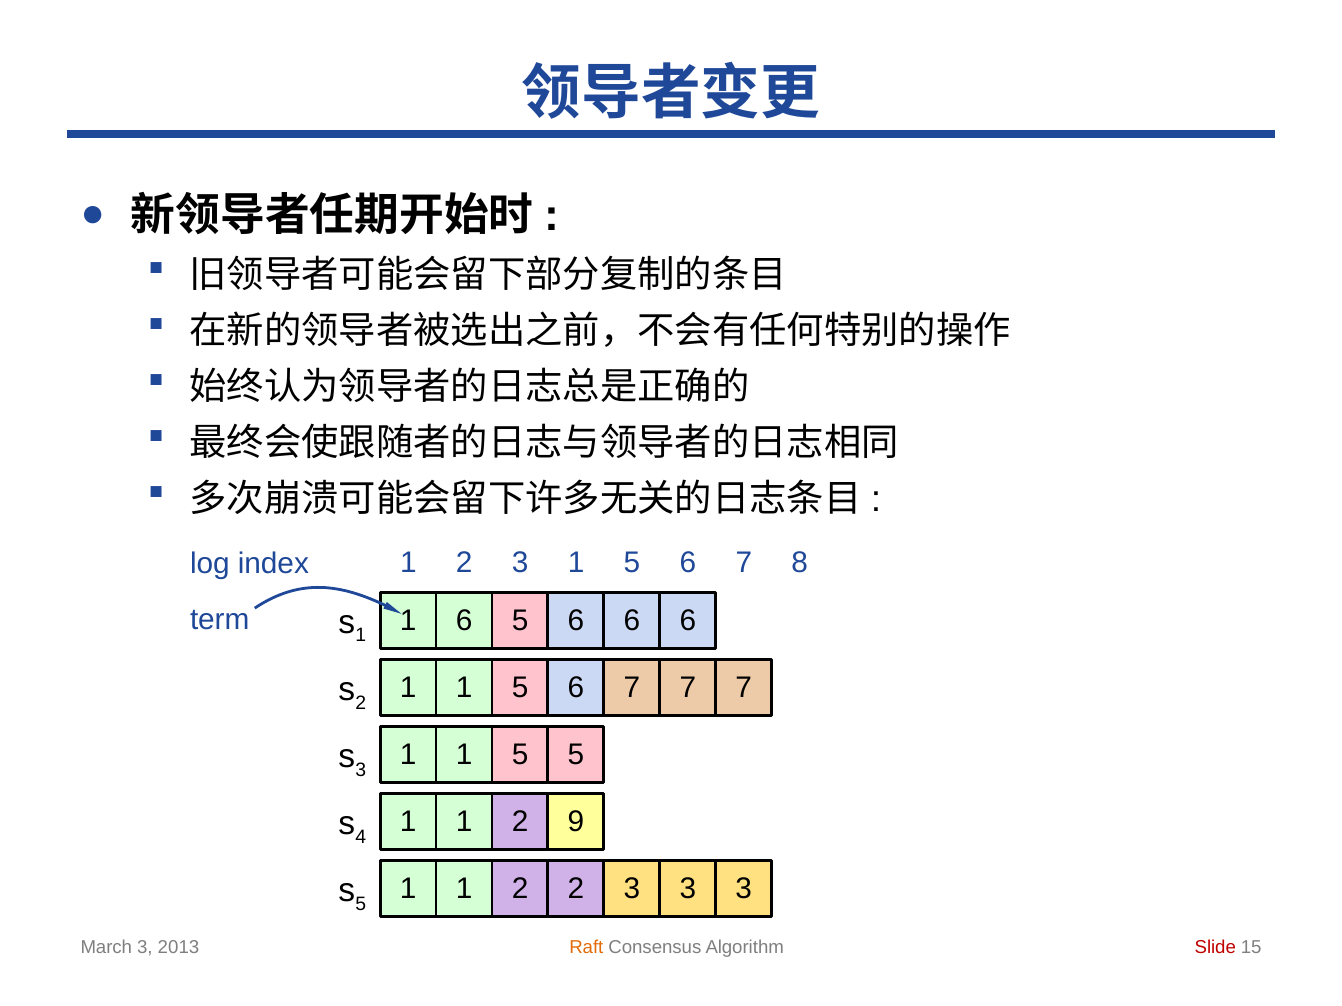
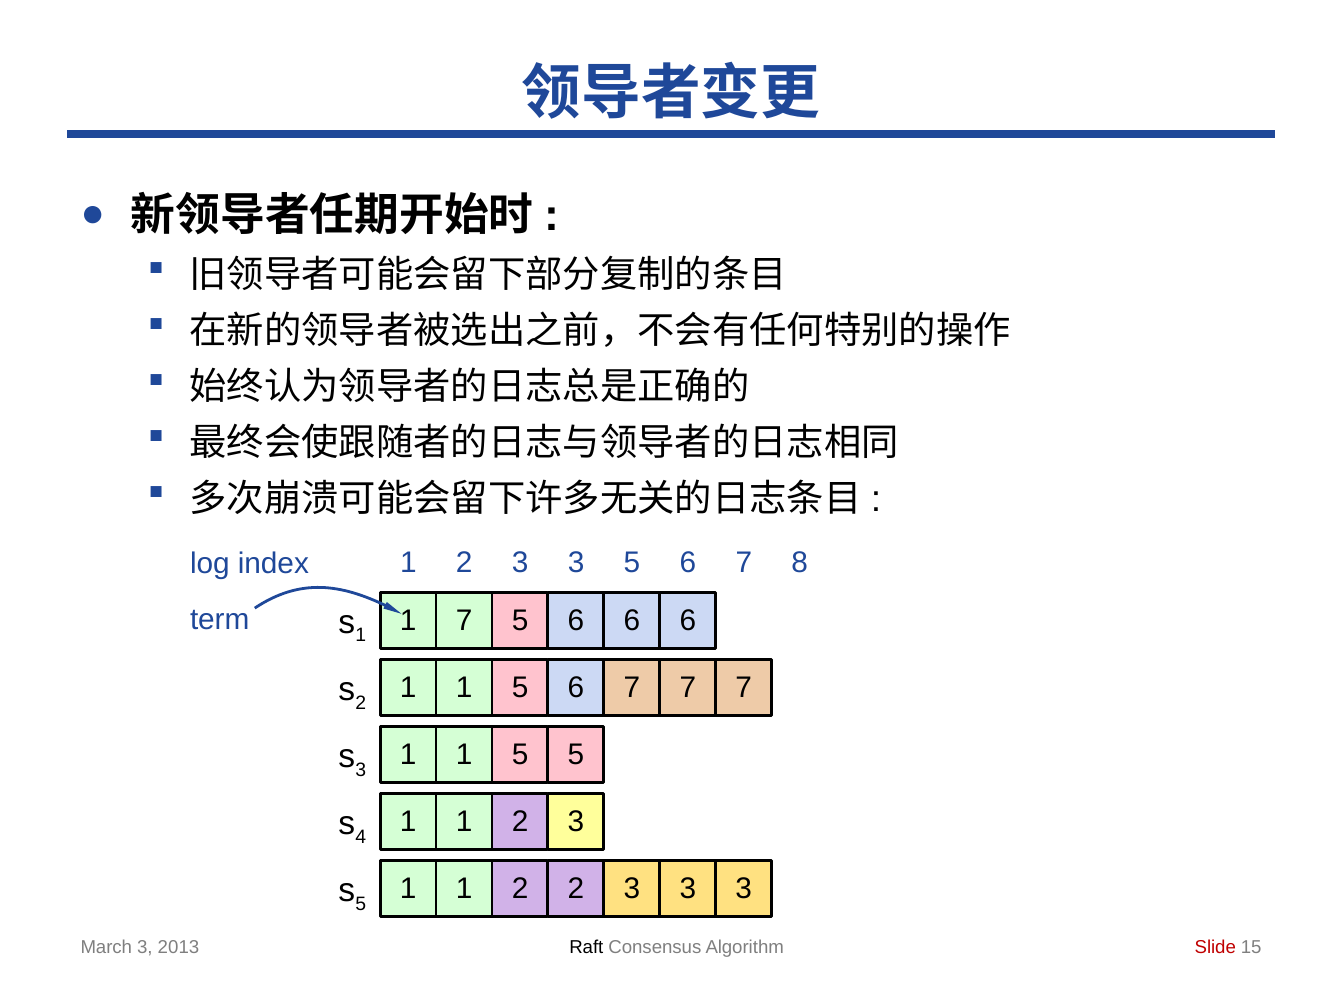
1 2 3 1: 1 -> 3
6 at (464, 621): 6 -> 7
1 9: 9 -> 3
Raft colour: orange -> black
